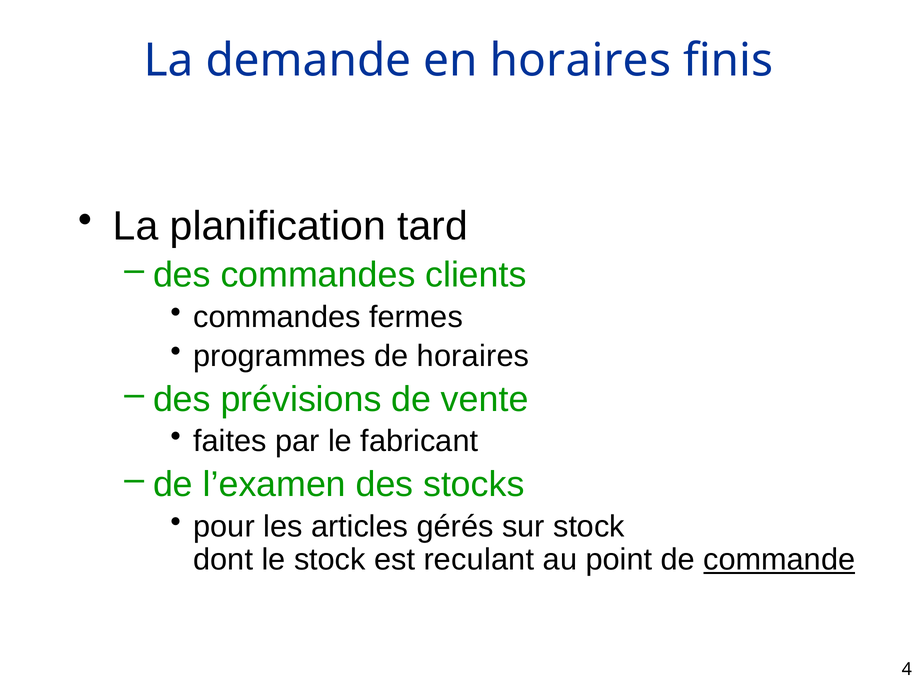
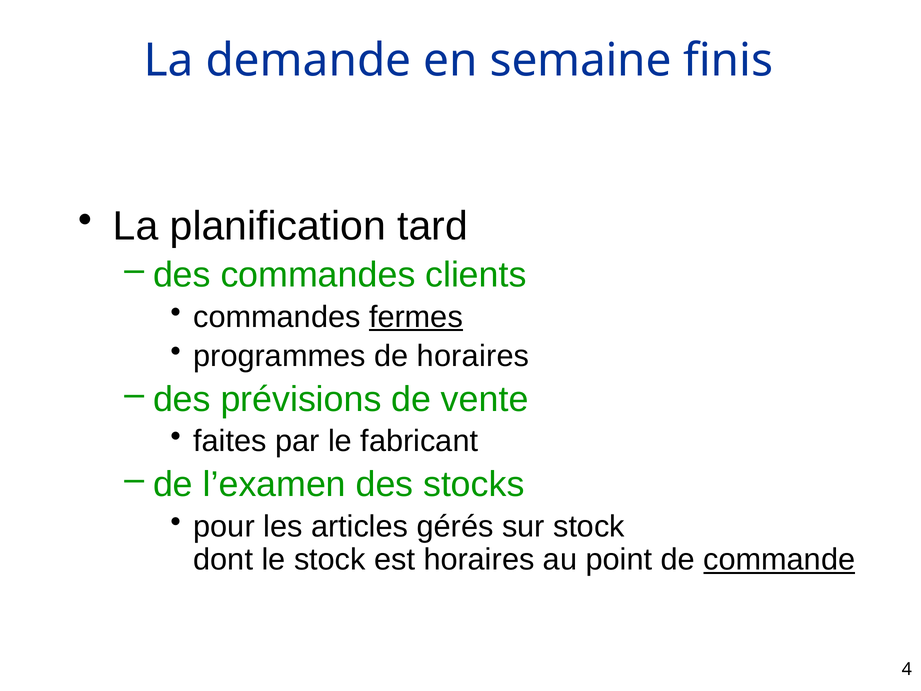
en horaires: horaires -> semaine
fermes underline: none -> present
est reculant: reculant -> horaires
